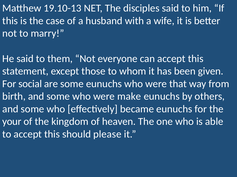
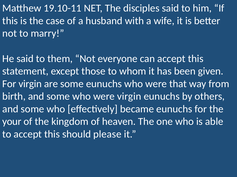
19.10-13: 19.10-13 -> 19.10-11
For social: social -> virgin
were make: make -> virgin
